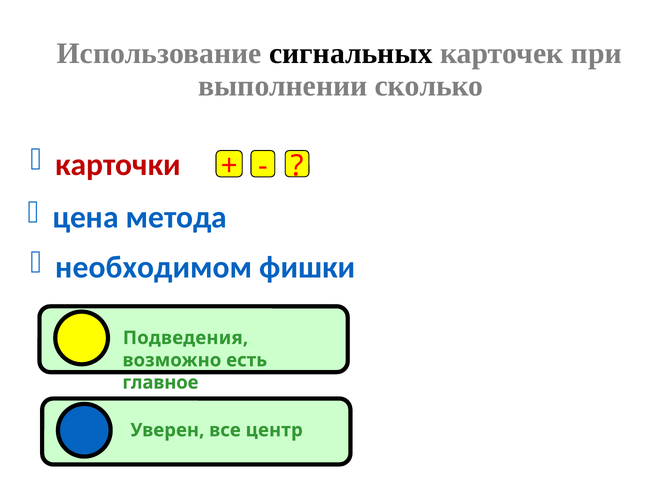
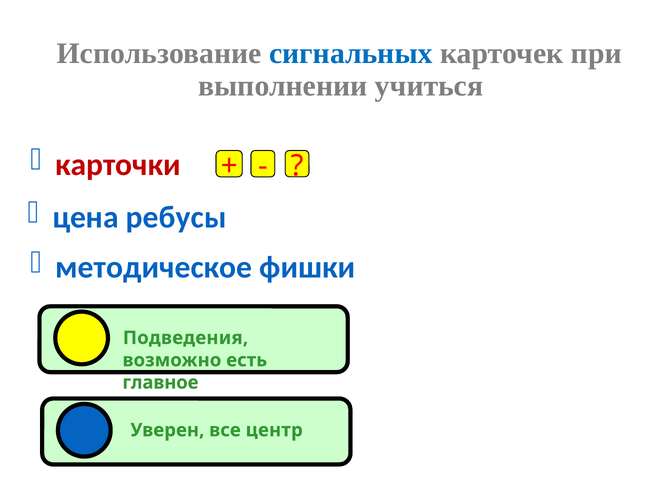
сигнальных colour: black -> blue
сколько: сколько -> учиться
метода: метода -> ребусы
необходимом: необходимом -> методическое
